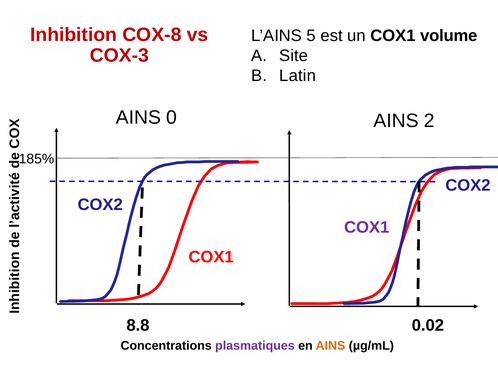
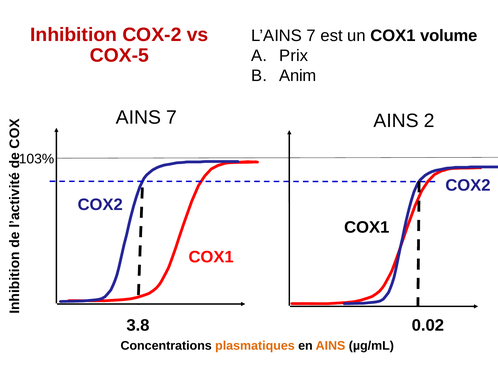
COX-8: COX-8 -> COX-2
L’AINS 5: 5 -> 7
COX-3: COX-3 -> COX-5
Site: Site -> Prix
Latin: Latin -> Anim
AINS 0: 0 -> 7
185%: 185% -> 103%
COX1 at (367, 228) colour: purple -> black
8.8: 8.8 -> 3.8
plasmatiques colour: purple -> orange
